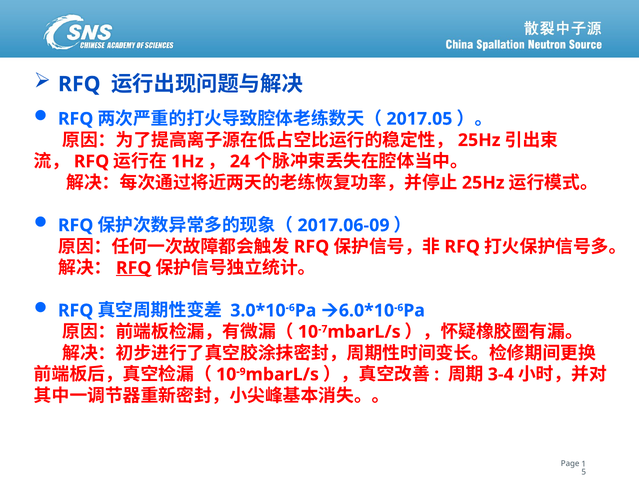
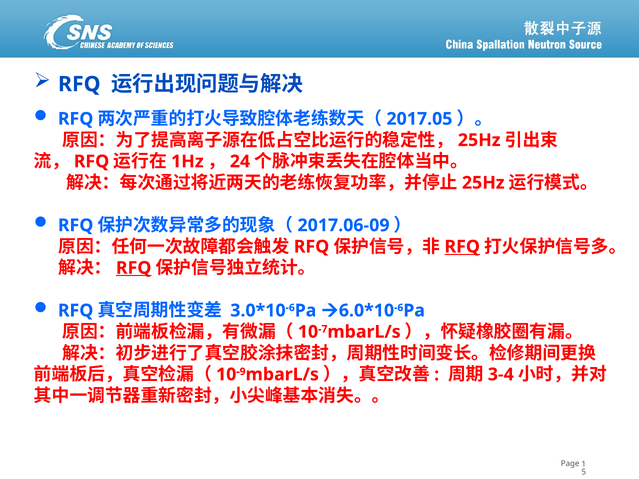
RFQ at (462, 247) underline: none -> present
